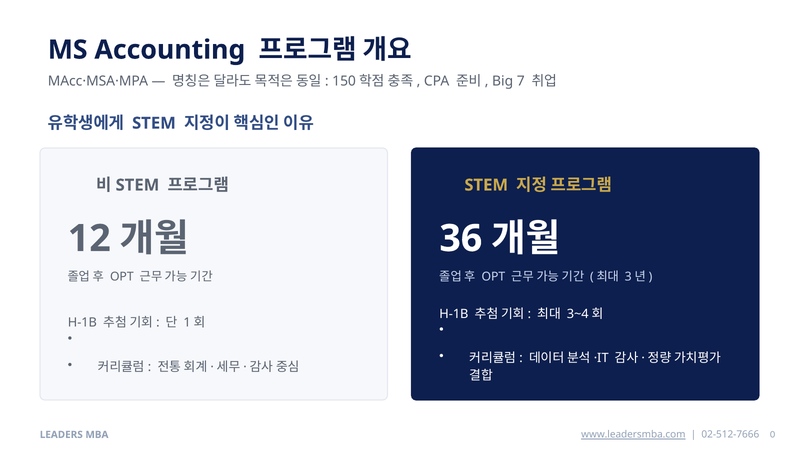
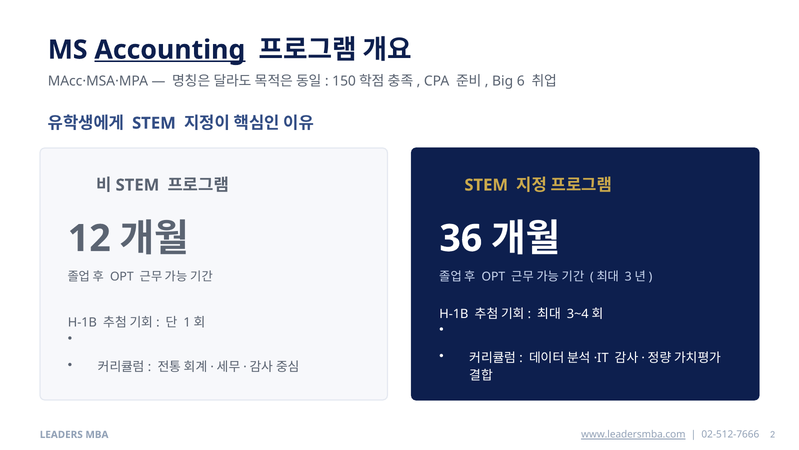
Accounting underline: none -> present
7: 7 -> 6
0: 0 -> 2
